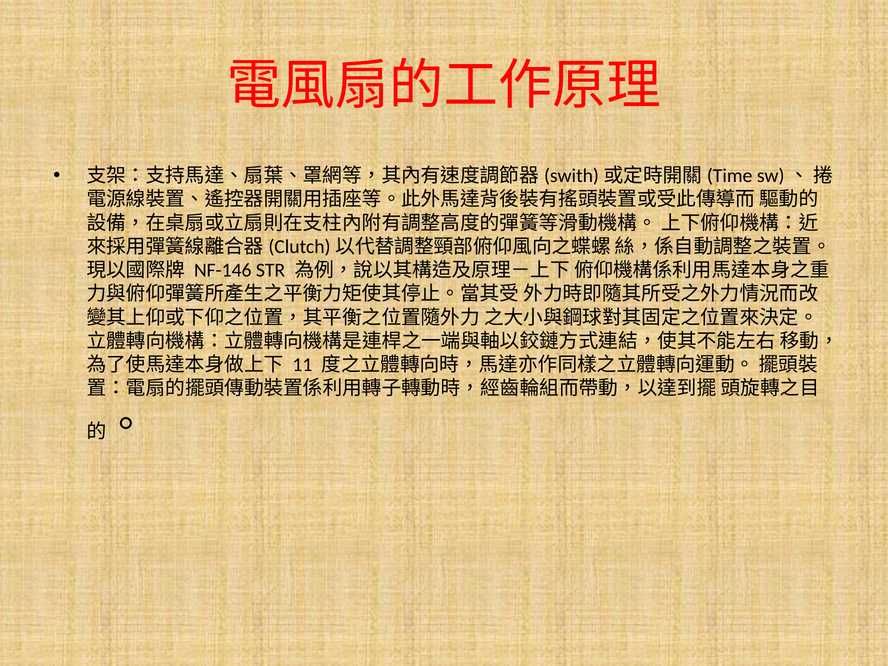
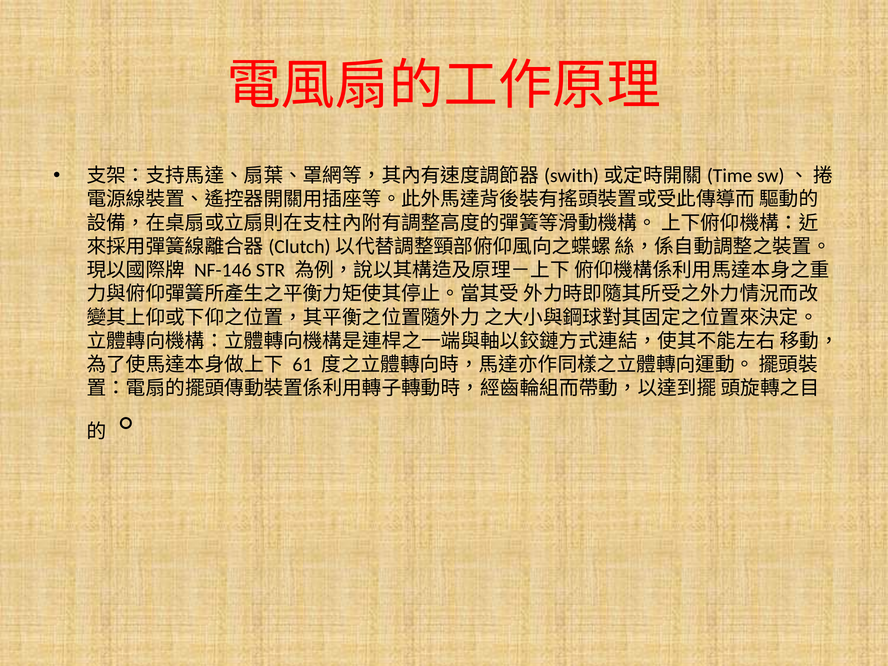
11: 11 -> 61
